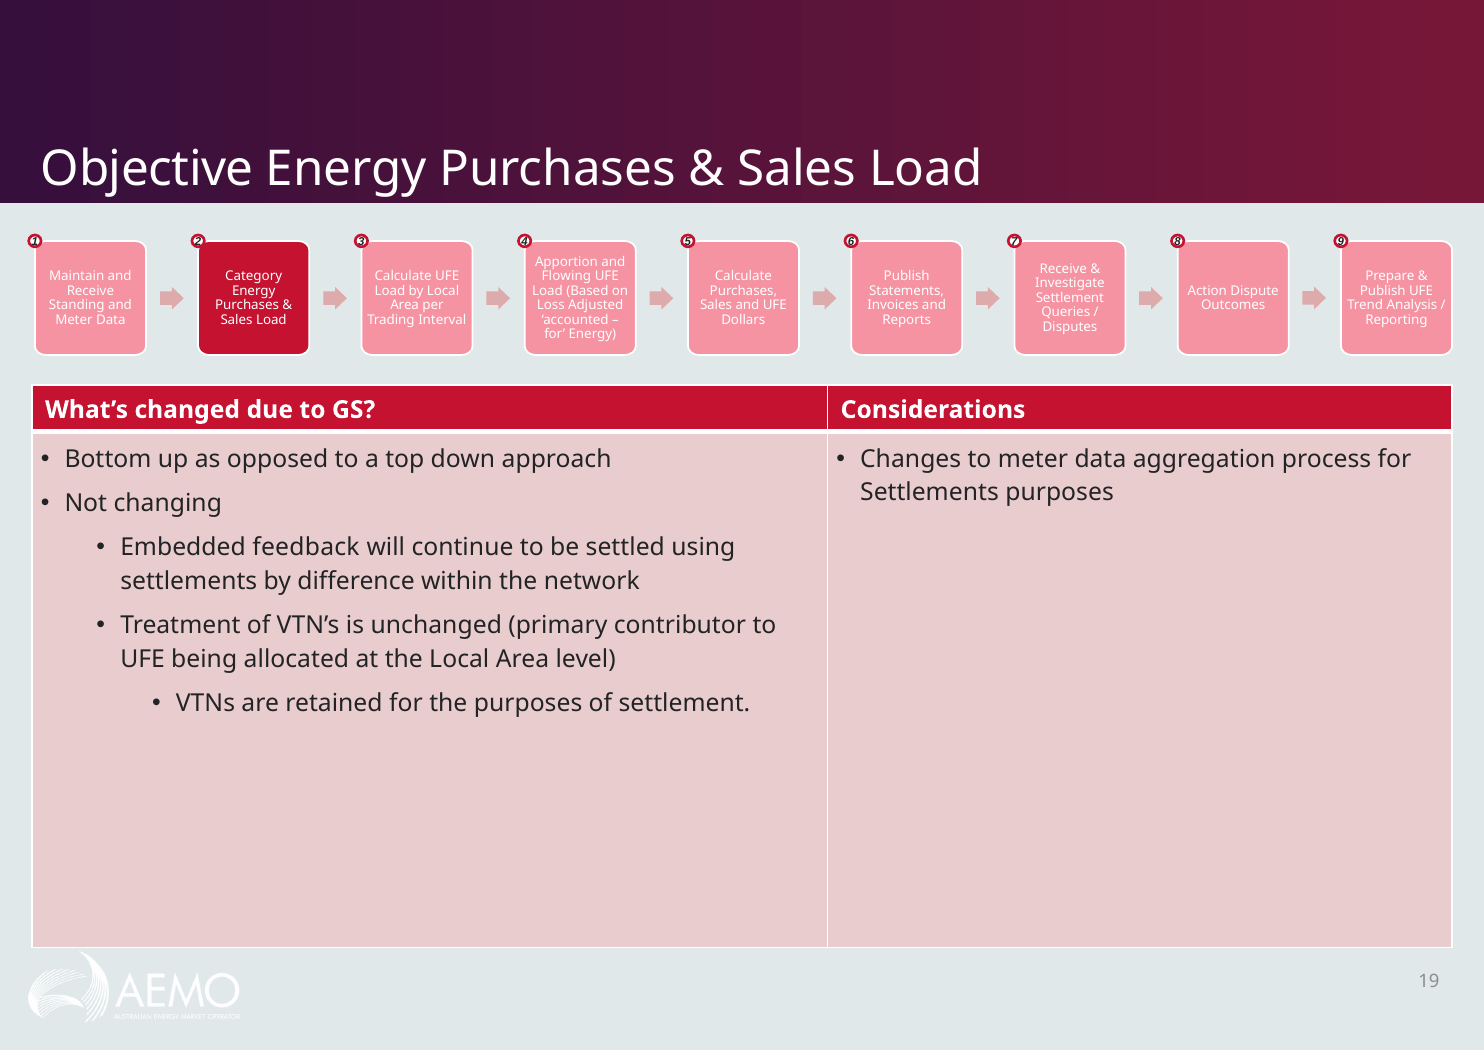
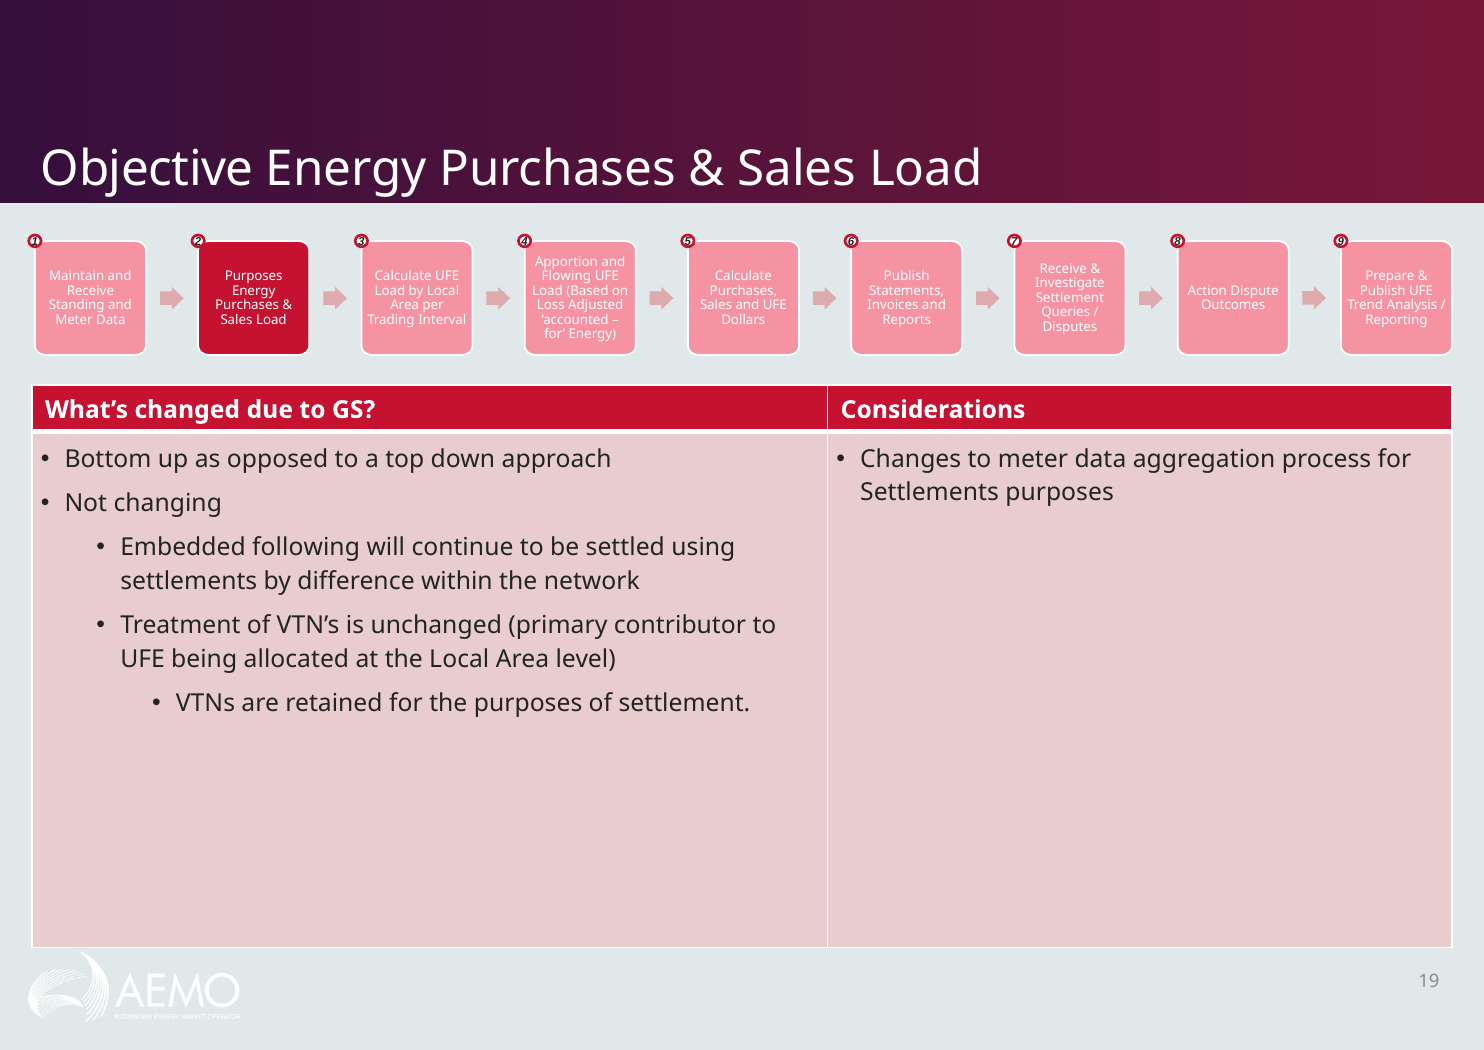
Category at (254, 276): Category -> Purposes
feedback: feedback -> following
